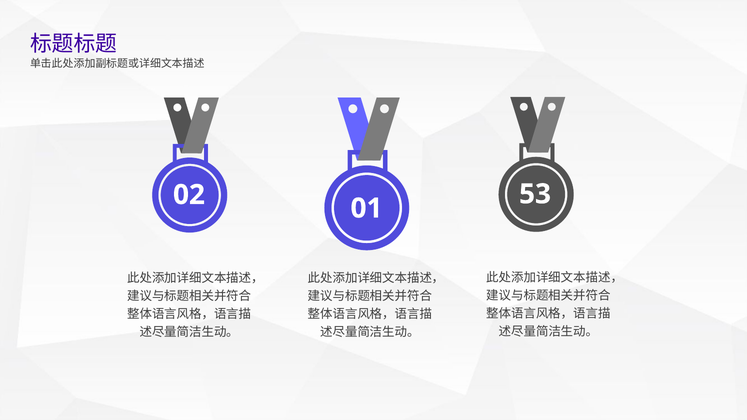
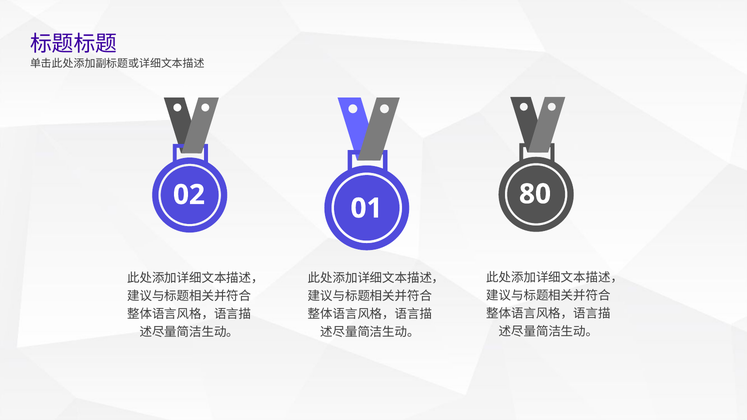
53: 53 -> 80
